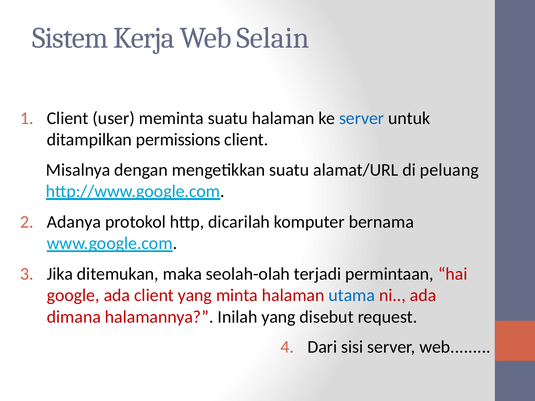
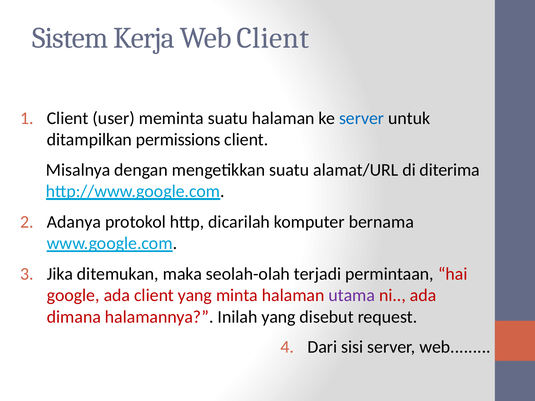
Web Selain: Selain -> Client
peluang: peluang -> diterima
utama colour: blue -> purple
